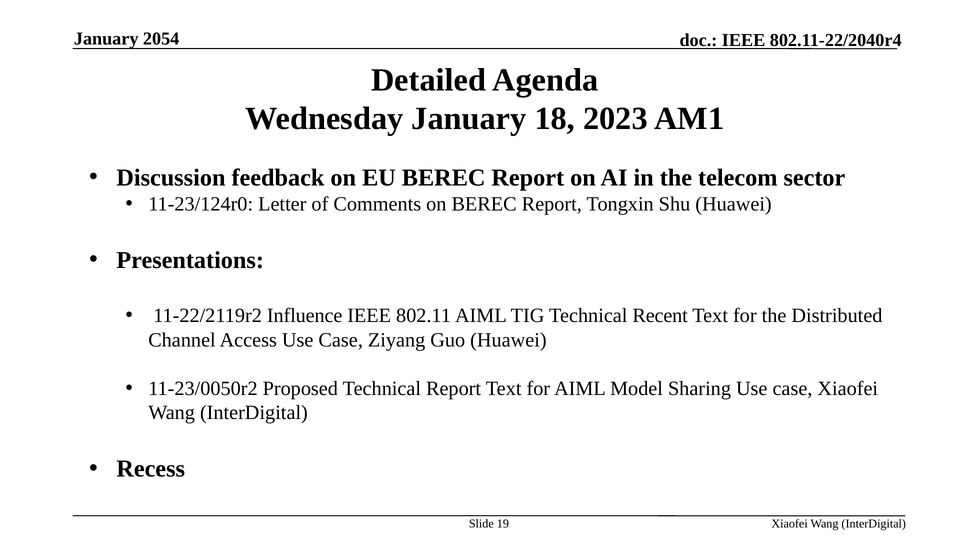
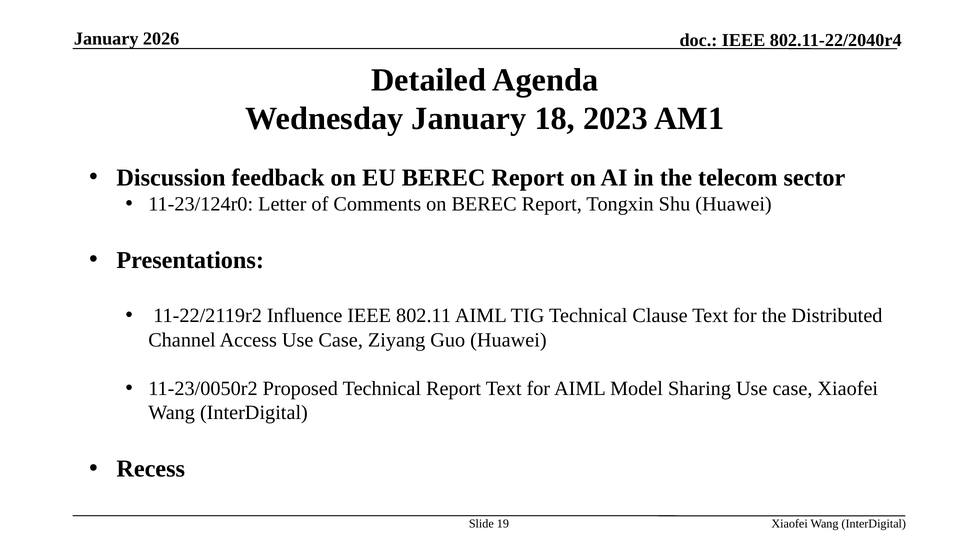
2054: 2054 -> 2026
Recent: Recent -> Clause
